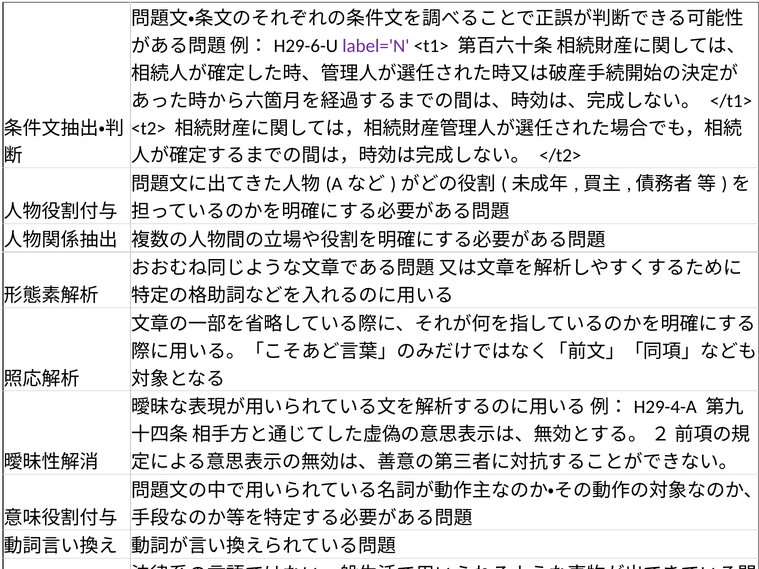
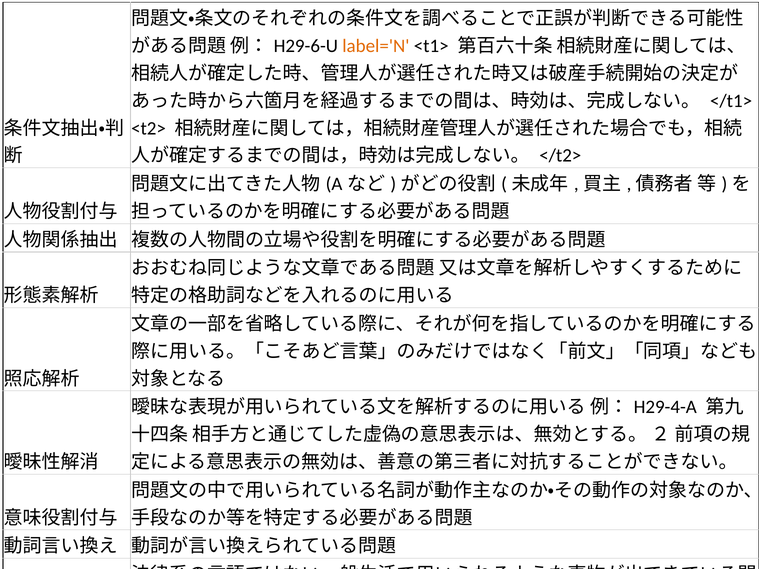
label='N colour: purple -> orange
